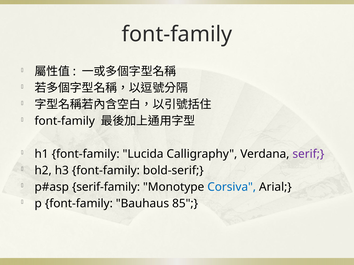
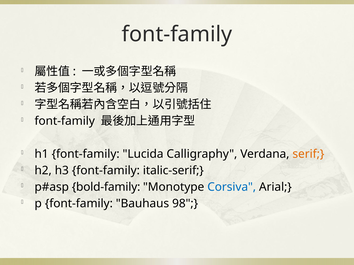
serif colour: purple -> orange
bold-serif: bold-serif -> italic-serif
serif-family: serif-family -> bold-family
85: 85 -> 98
